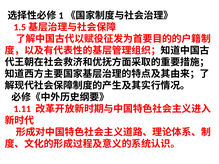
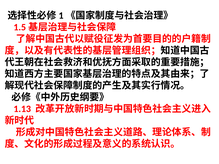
1.11: 1.11 -> 1.13
